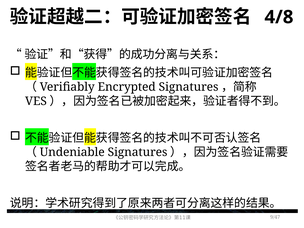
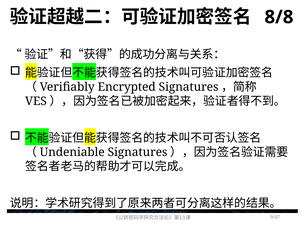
4/8: 4/8 -> 8/8
